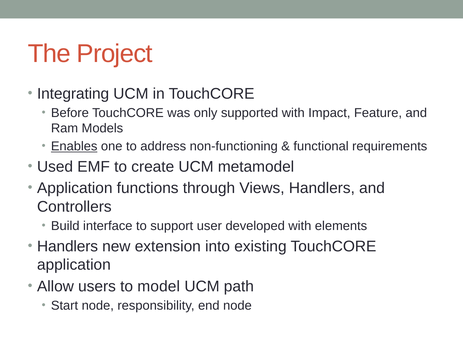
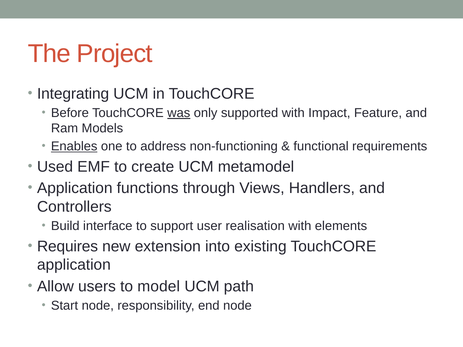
was underline: none -> present
developed: developed -> realisation
Handlers at (68, 246): Handlers -> Requires
